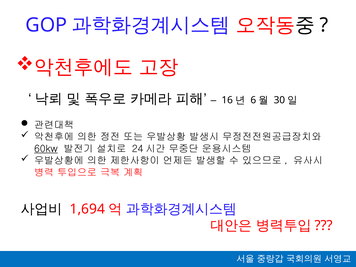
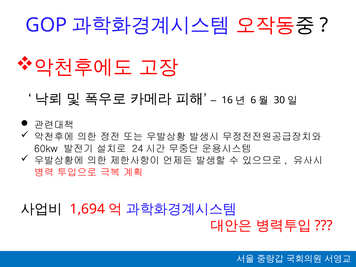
60kw underline: present -> none
